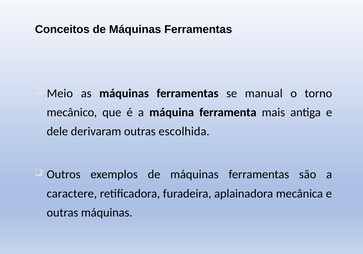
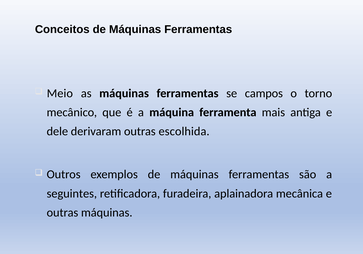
manual: manual -> campos
caractere: caractere -> seguintes
